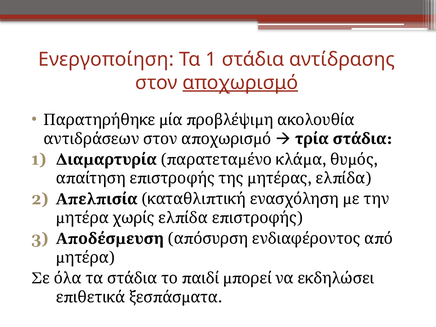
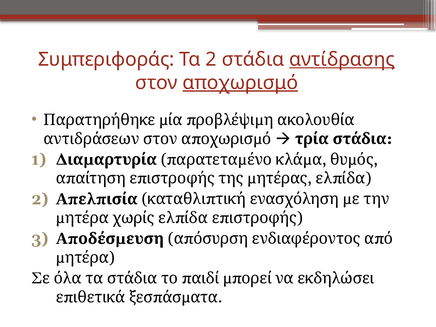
Ενεργοποίηση: Ενεργοποίηση -> Συμπεριφοράς
Τα 1: 1 -> 2
αντίδρασης underline: none -> present
